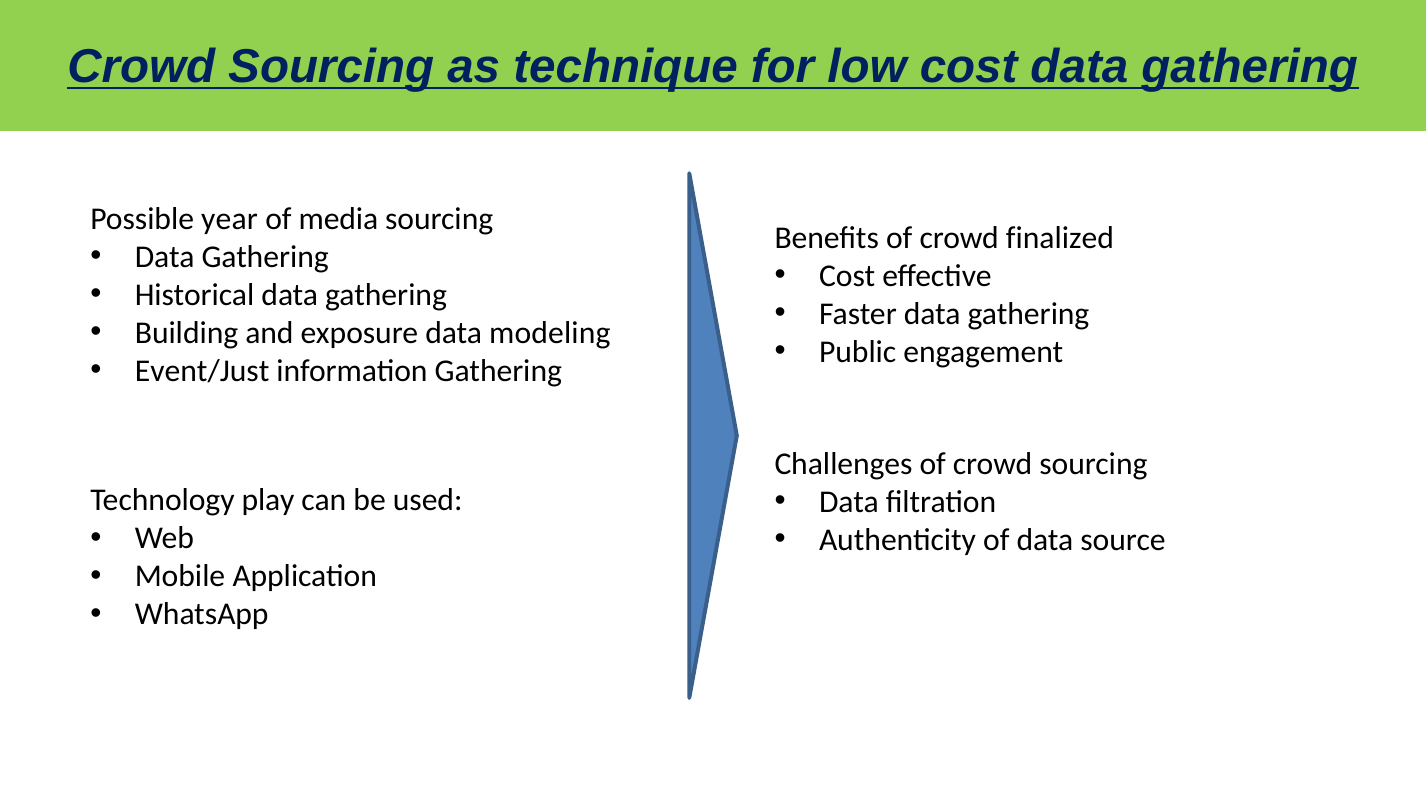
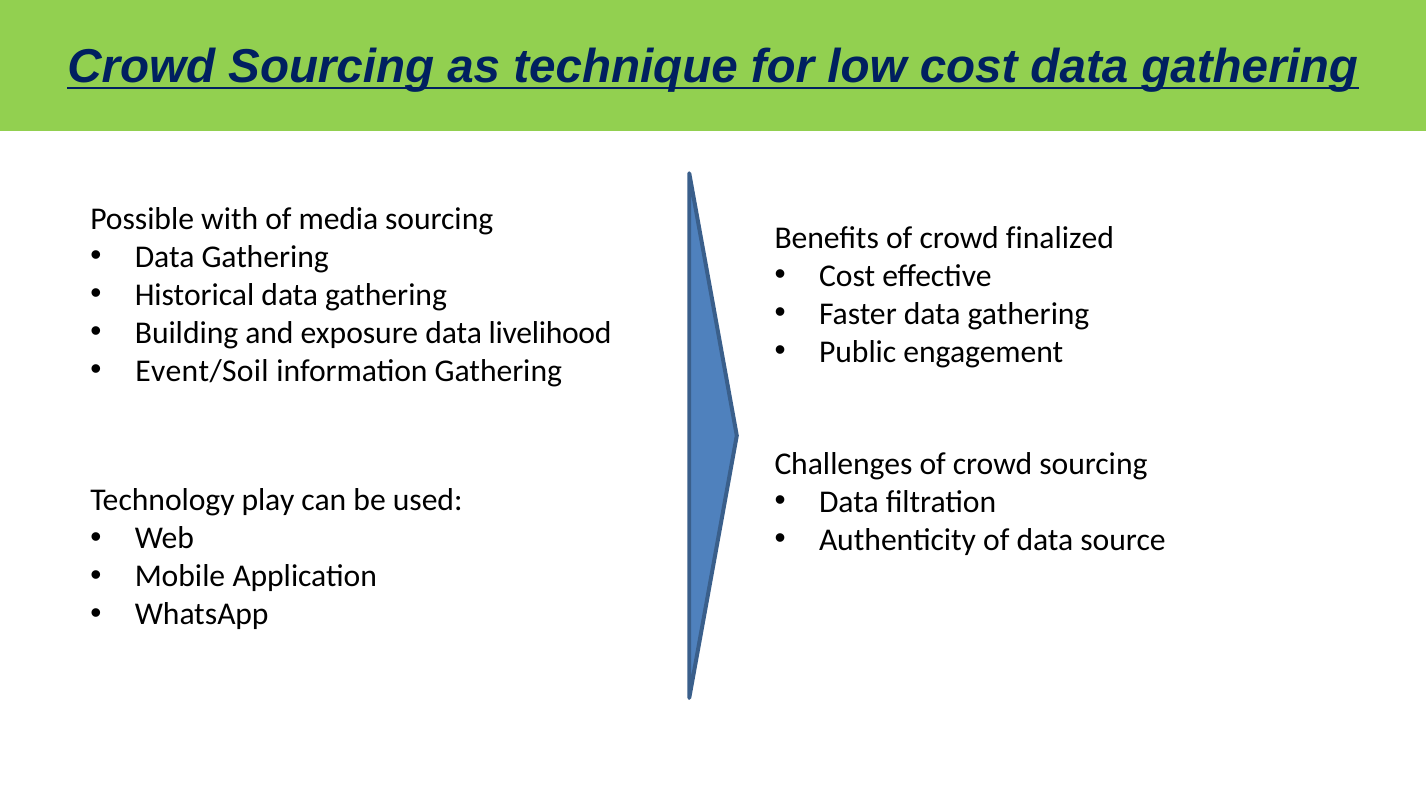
year: year -> with
modeling: modeling -> livelihood
Event/Just: Event/Just -> Event/Soil
